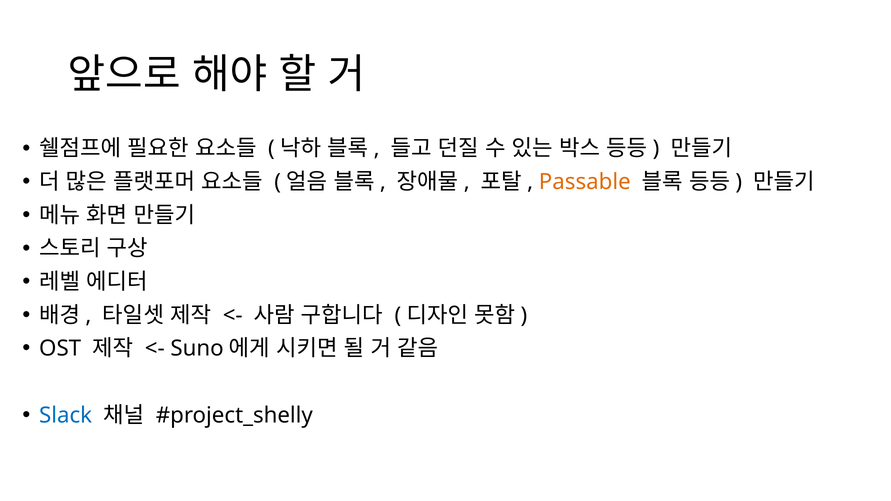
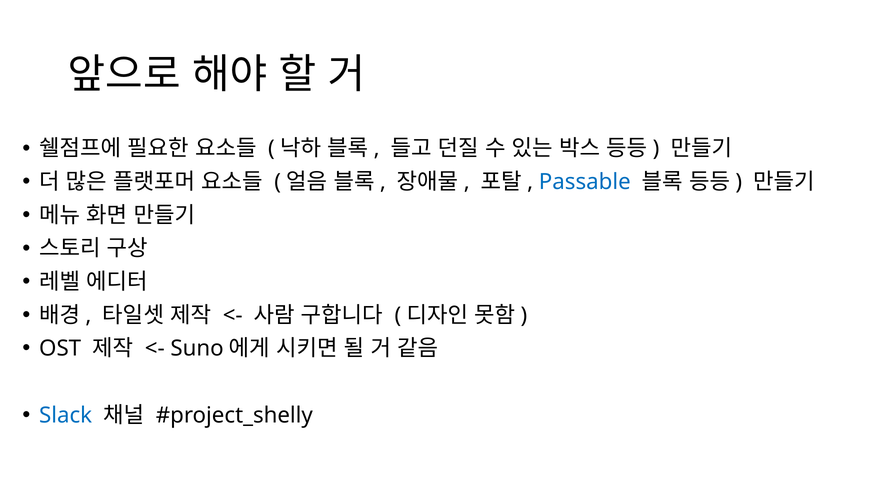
Passable colour: orange -> blue
